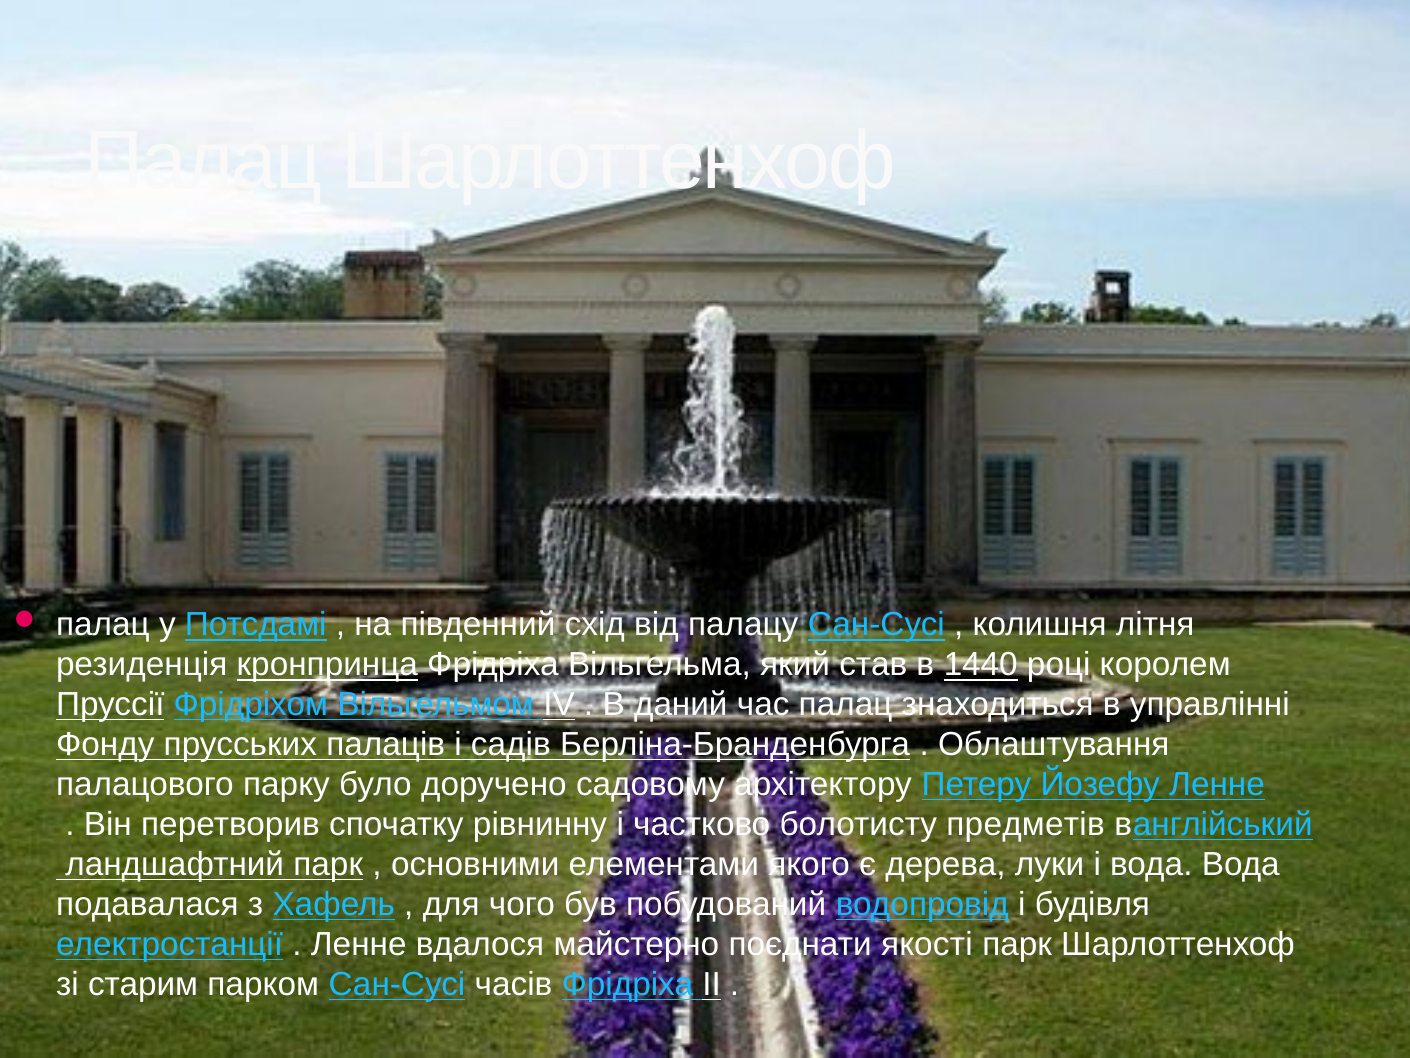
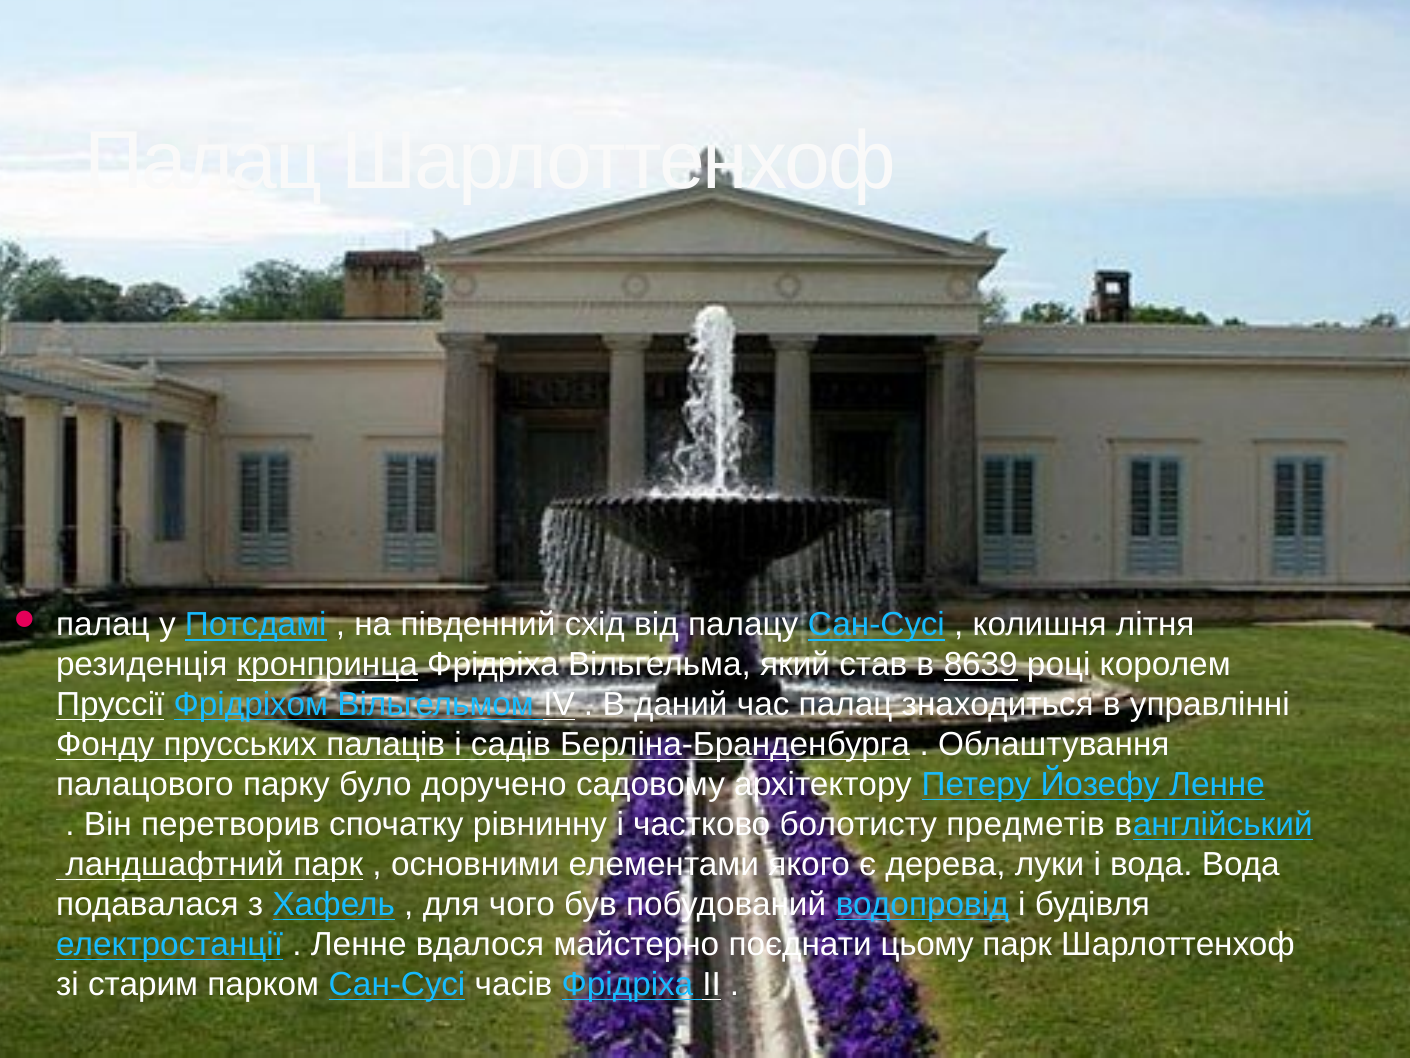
1440: 1440 -> 8639
якості: якості -> цьому
